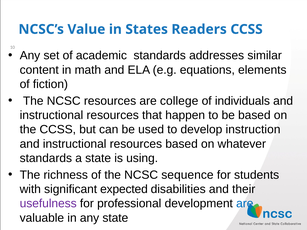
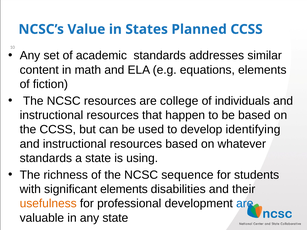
Readers: Readers -> Planned
instruction: instruction -> identifying
significant expected: expected -> elements
usefulness colour: purple -> orange
